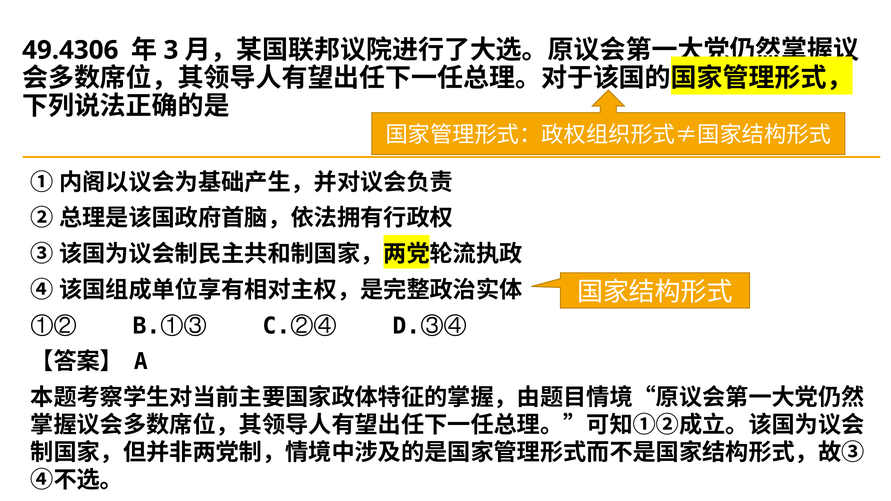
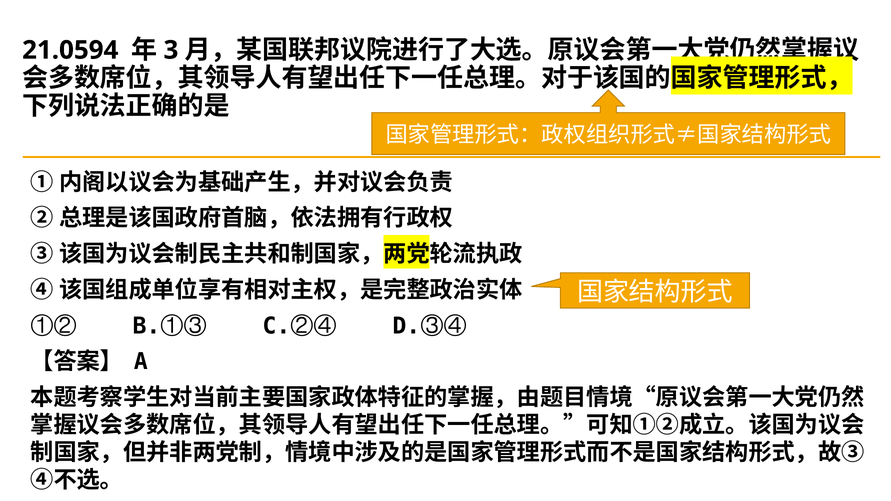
49.4306: 49.4306 -> 21.0594
